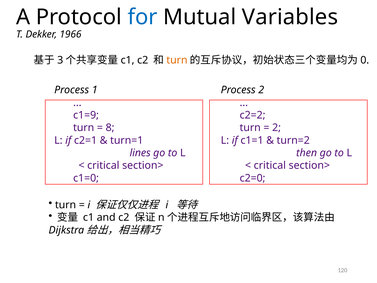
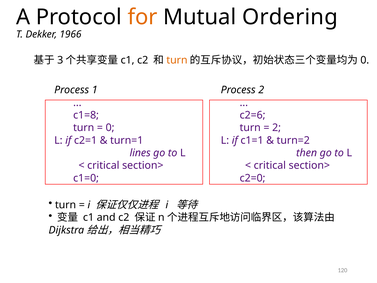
for colour: blue -> orange
Variables: Variables -> Ordering
c1=9: c1=9 -> c1=8
c2=2: c2=2 -> c2=6
8 at (110, 128): 8 -> 0
